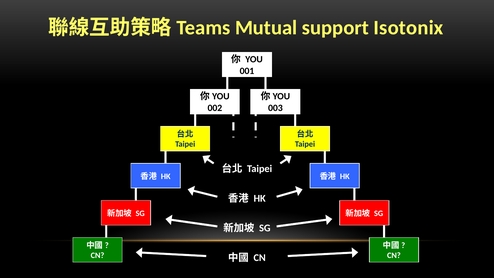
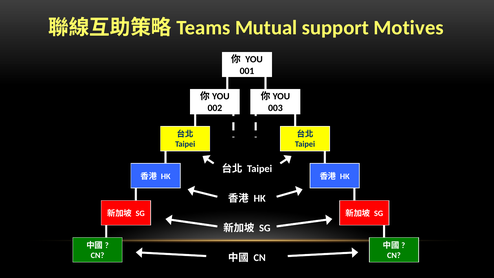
Isotonix: Isotonix -> Motives
